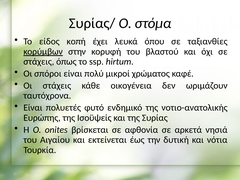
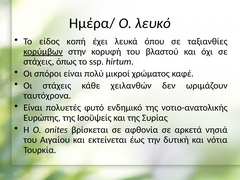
Συρίας/: Συρίας/ -> Ημέρα/
στόμα: στόμα -> λευκό
οικογένεια: οικογένεια -> χειλανθών
